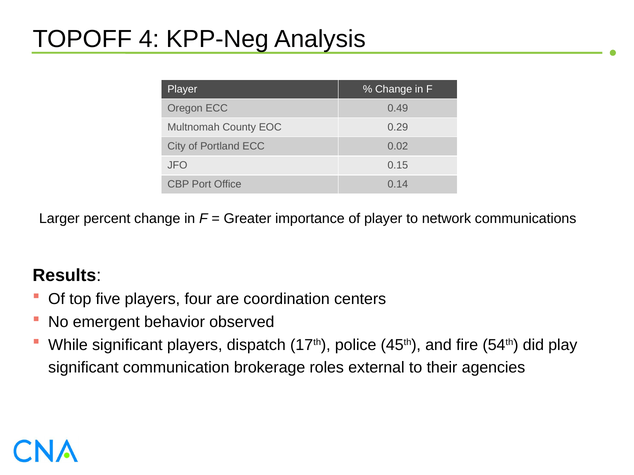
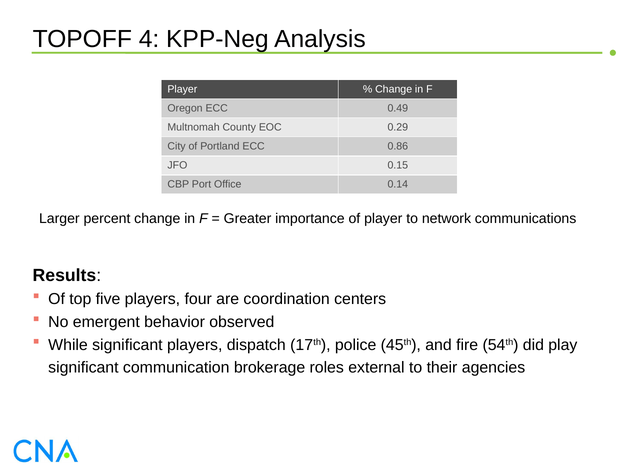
0.02: 0.02 -> 0.86
